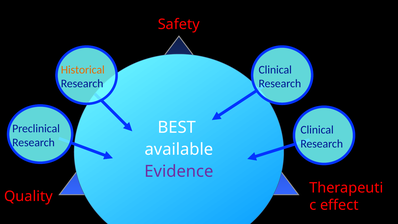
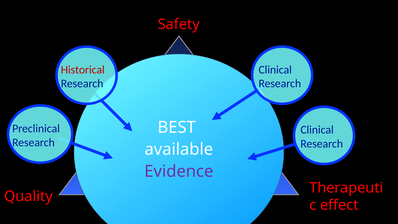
Historical colour: orange -> red
